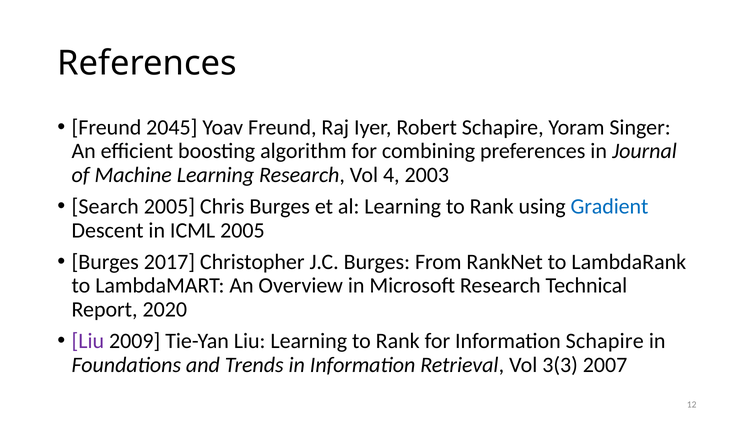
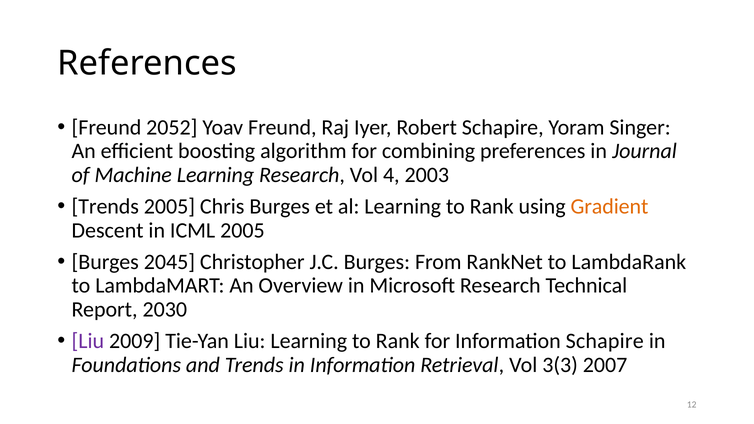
2045: 2045 -> 2052
Search at (105, 207): Search -> Trends
Gradient colour: blue -> orange
2017: 2017 -> 2045
2020: 2020 -> 2030
